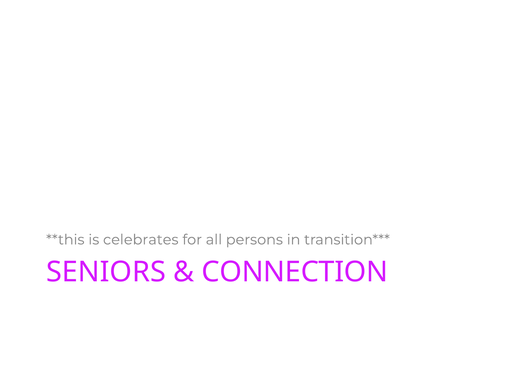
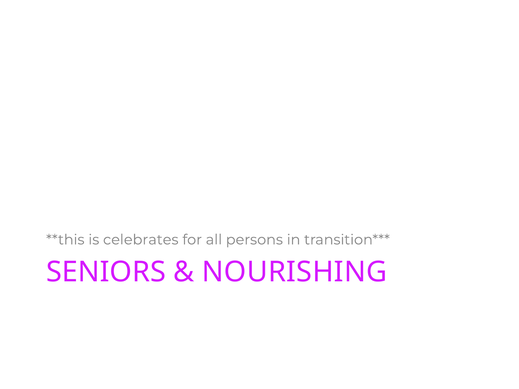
CONNECTION: CONNECTION -> NOURISHING
